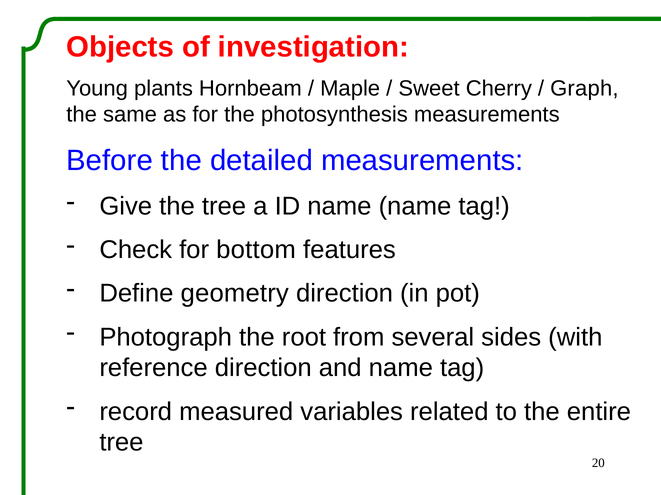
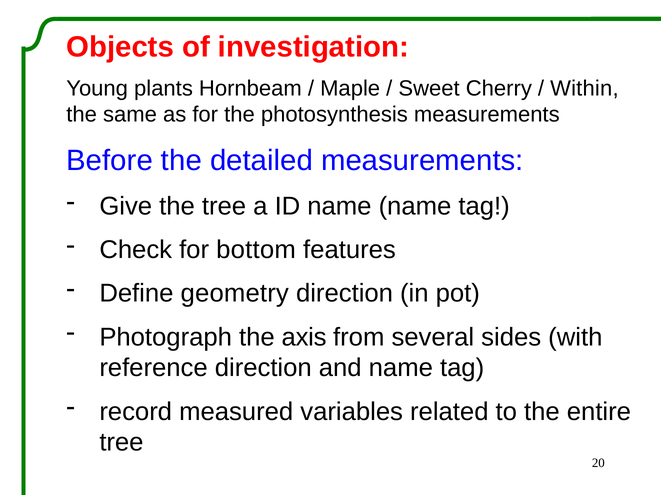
Graph: Graph -> Within
root: root -> axis
